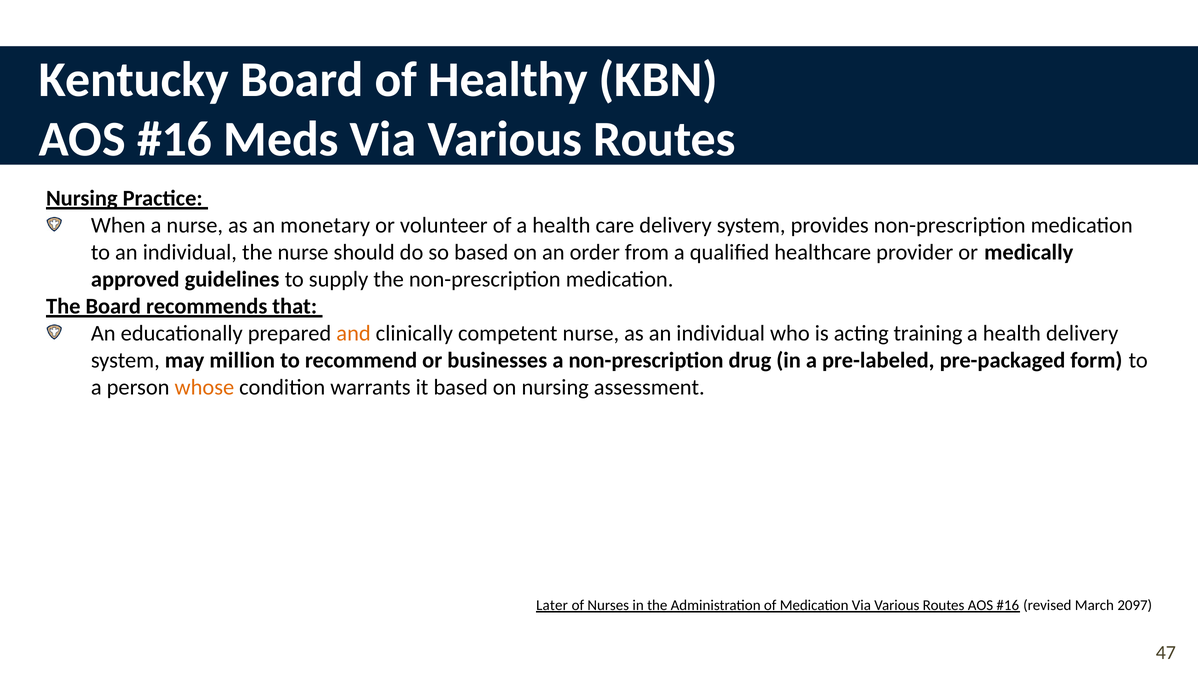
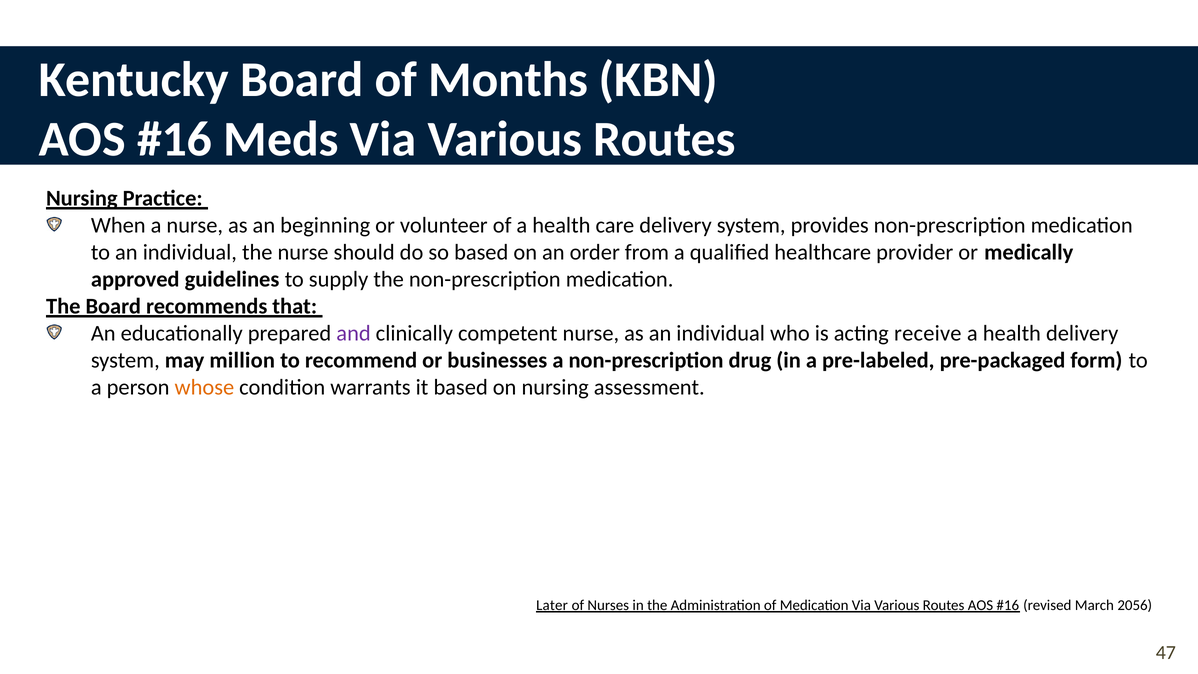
Healthy: Healthy -> Months
monetary: monetary -> beginning
and colour: orange -> purple
training: training -> receive
2097: 2097 -> 2056
